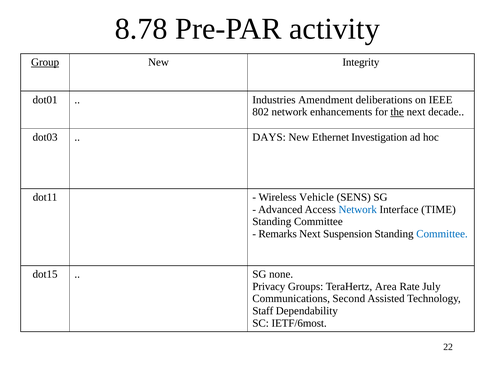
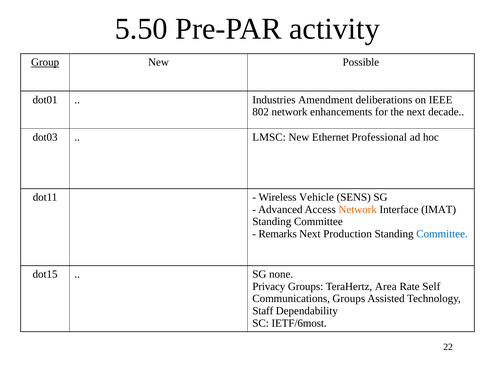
8.78: 8.78 -> 5.50
Integrity: Integrity -> Possible
the underline: present -> none
DAYS: DAYS -> LMSC
Investigation: Investigation -> Professional
Network at (358, 210) colour: blue -> orange
TIME: TIME -> IMAT
Suspension: Suspension -> Production
July: July -> Self
Communications Second: Second -> Groups
